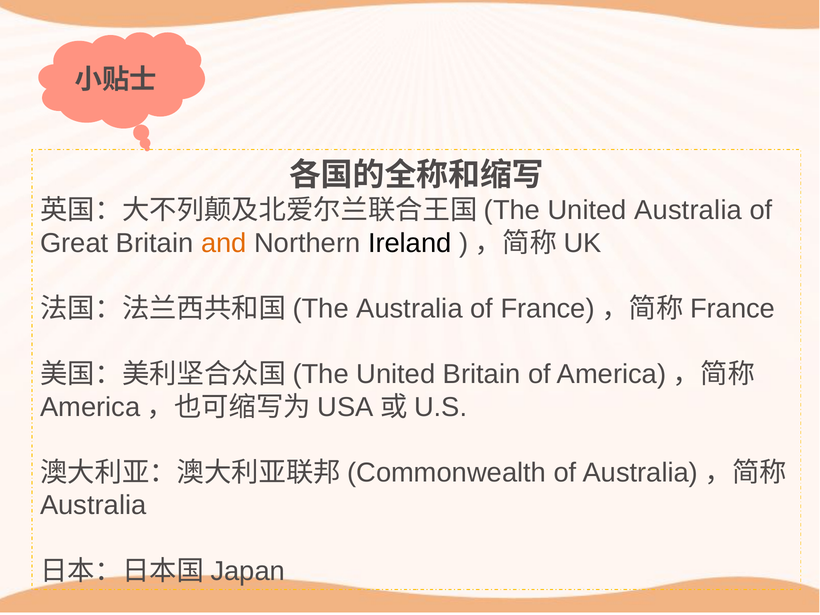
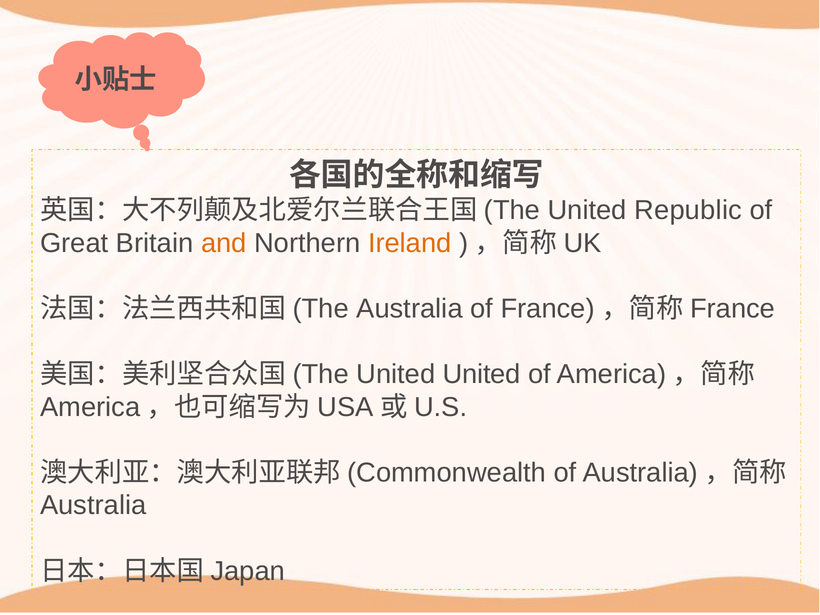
United Australia: Australia -> Republic
Ireland colour: black -> orange
United Britain: Britain -> United
